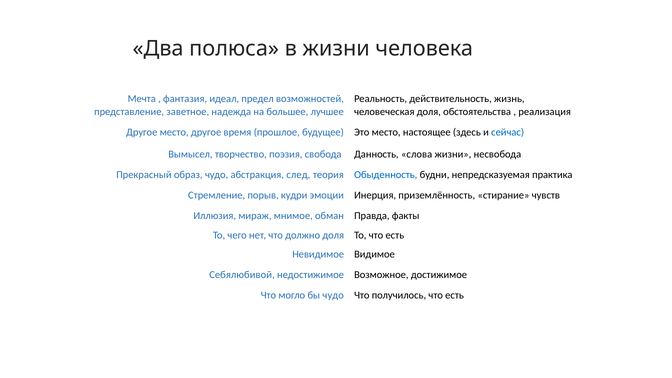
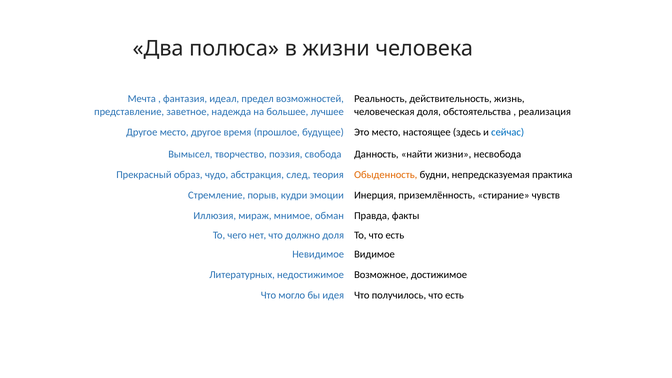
слова: слова -> найти
Обыденность colour: blue -> orange
Себялюбивой: Себялюбивой -> Литературных
бы чудо: чудо -> идея
